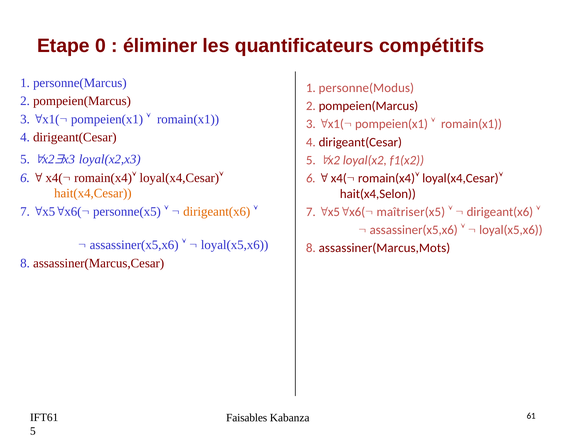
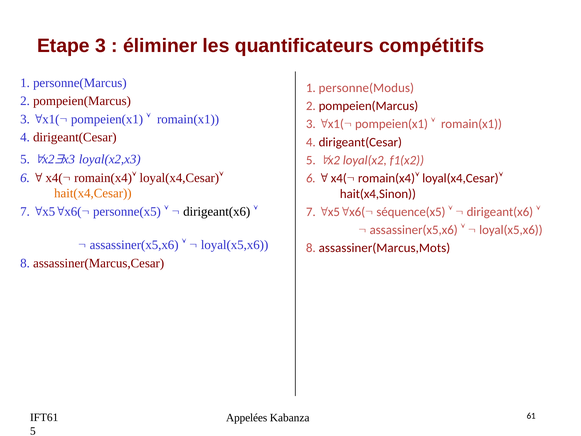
Etape 0: 0 -> 3
hait(x4,Selon: hait(x4,Selon -> hait(x4,Sinon
dirigeant(x6 at (217, 211) colour: orange -> black
maîtriser(x5: maîtriser(x5 -> séquence(x5
Faisables: Faisables -> Appelées
